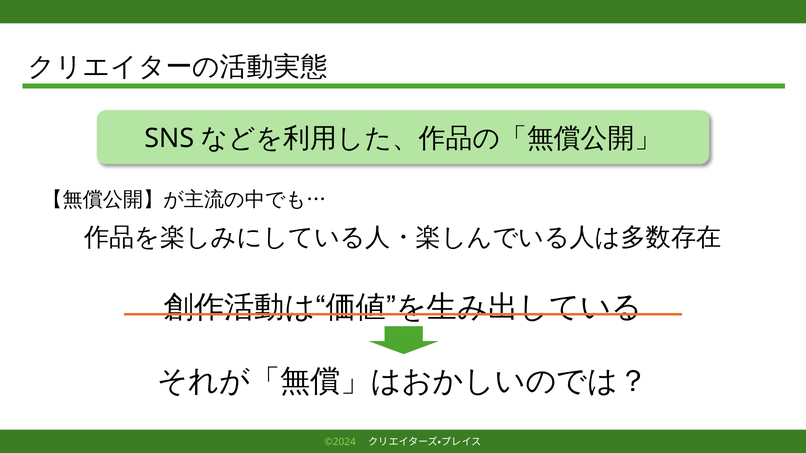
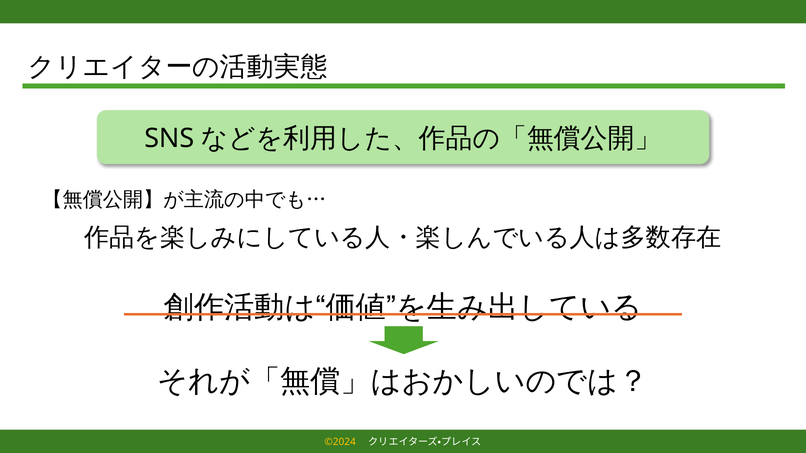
©2024 colour: light green -> yellow
